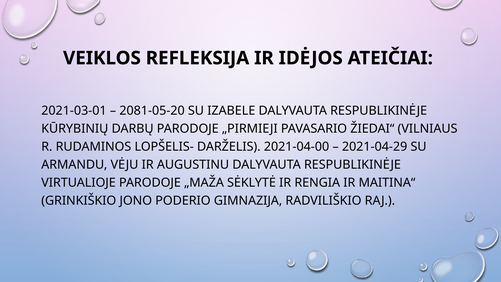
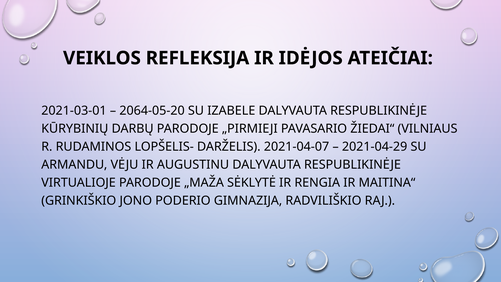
2081-05-20: 2081-05-20 -> 2064-05-20
2021-04-00: 2021-04-00 -> 2021-04-07
